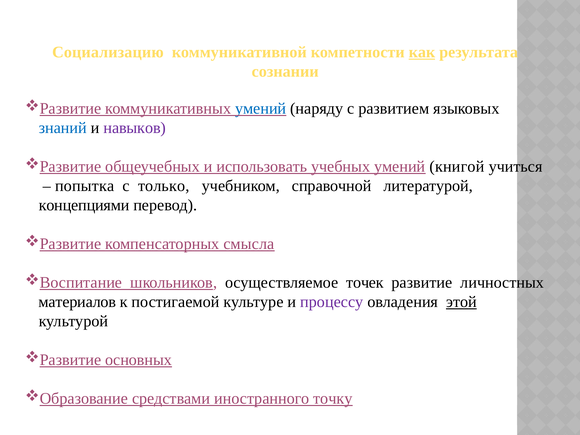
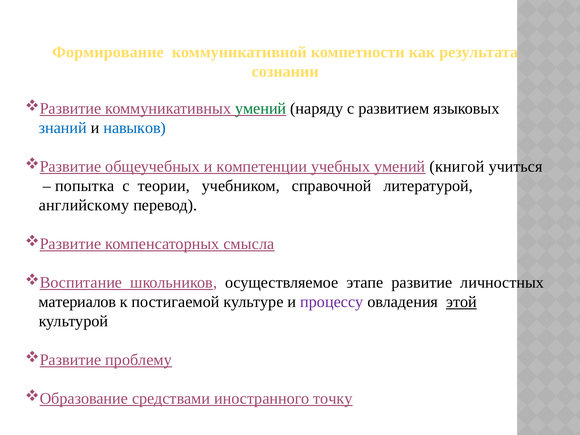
Социализацию: Социализацию -> Формирование
как underline: present -> none
умений at (261, 108) colour: blue -> green
навыков colour: purple -> blue
использовать: использовать -> компетенции
только: только -> теории
концепциями: концепциями -> английскому
точек: точек -> этапе
основных: основных -> проблему
